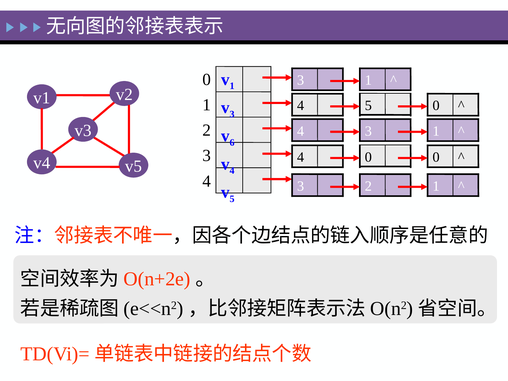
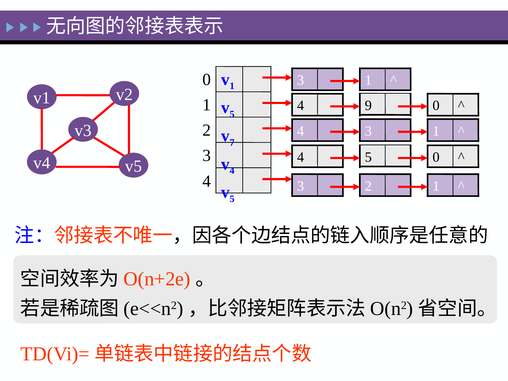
4 5: 5 -> 9
3 at (232, 114): 3 -> 5
6: 6 -> 7
4 0: 0 -> 5
